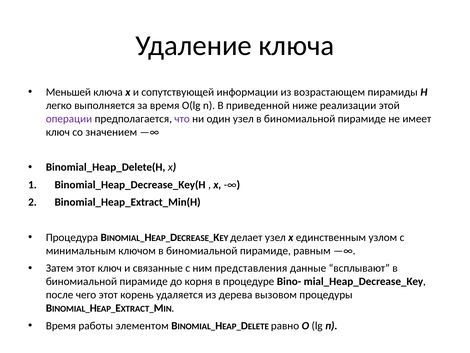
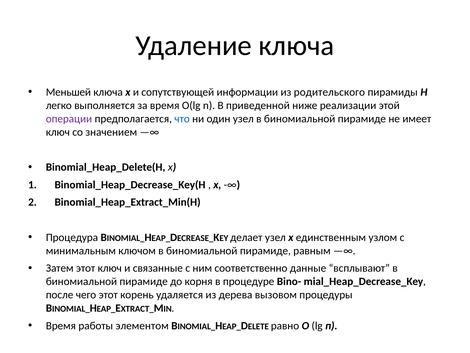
возрастающем: возрастающем -> родительского
что colour: purple -> blue
представления: представления -> соответственно
